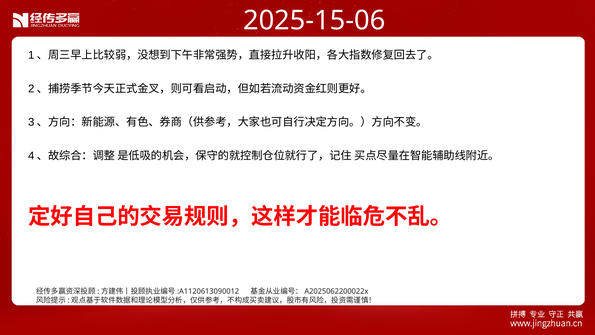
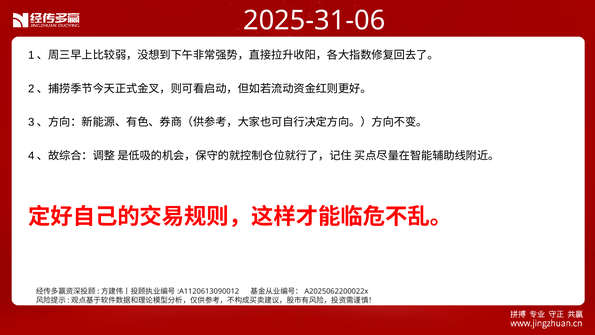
2025-15-06: 2025-15-06 -> 2025-31-06
